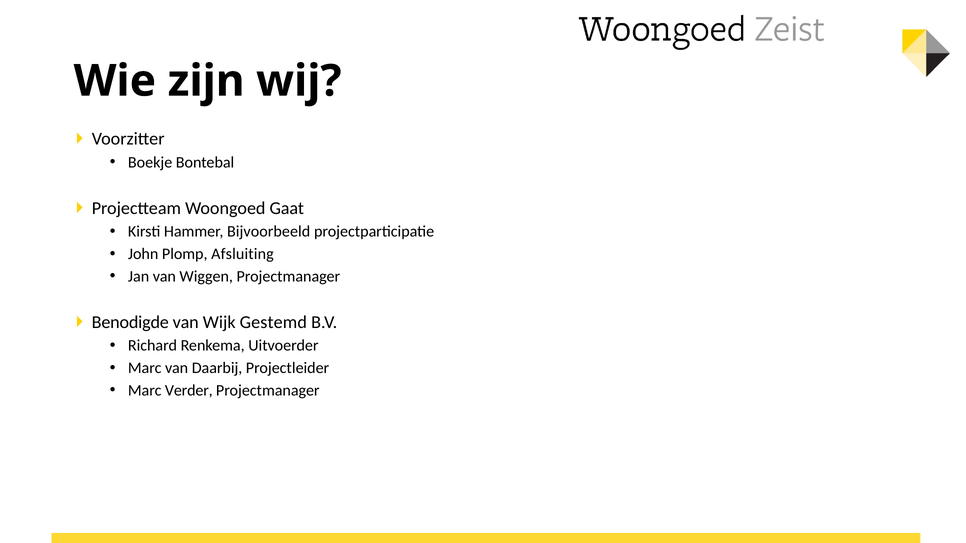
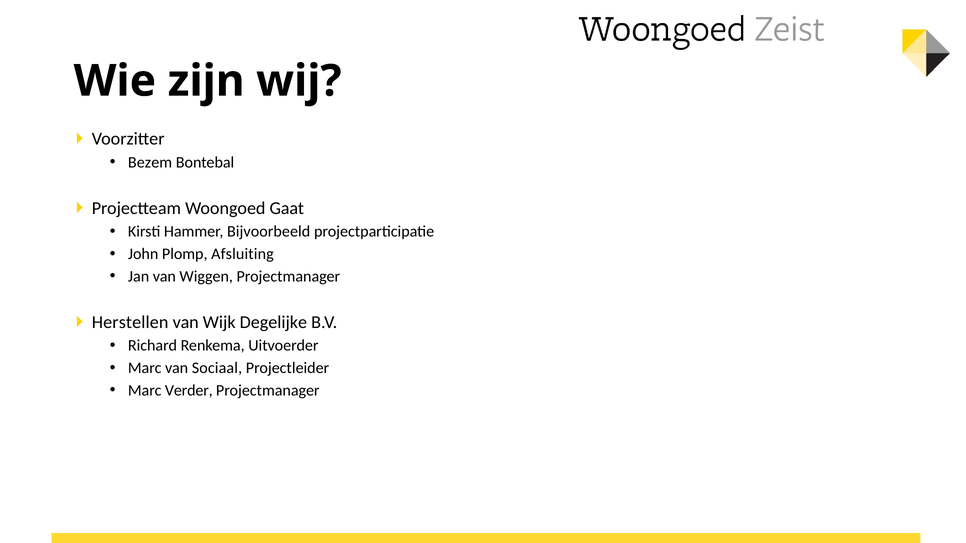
Boekje: Boekje -> Bezem
Benodigde: Benodigde -> Herstellen
Gestemd: Gestemd -> Degelijke
Daarbij: Daarbij -> Sociaal
